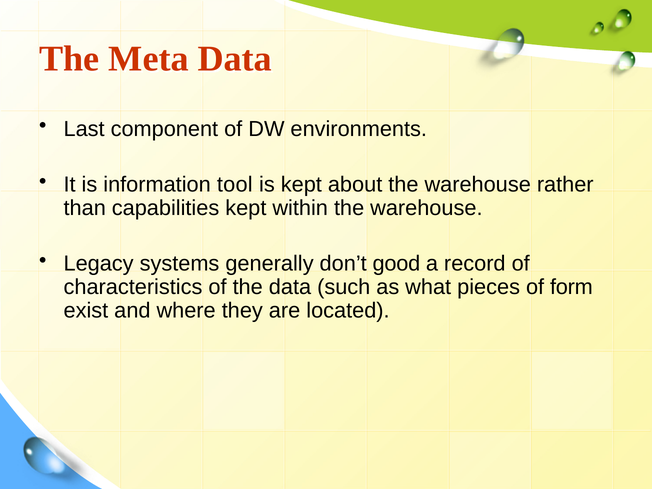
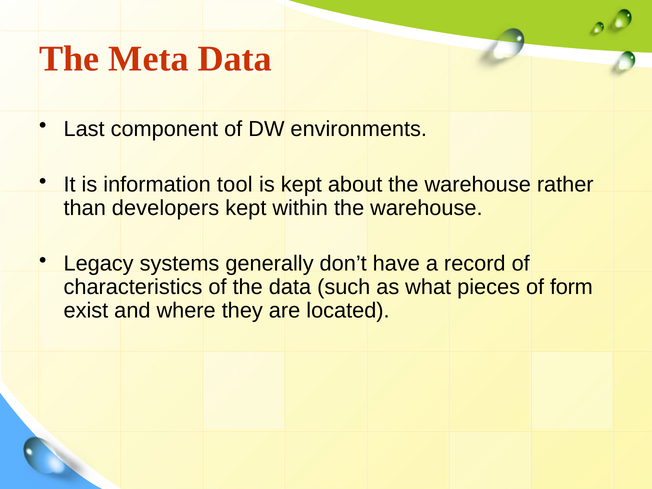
capabilities: capabilities -> developers
good: good -> have
